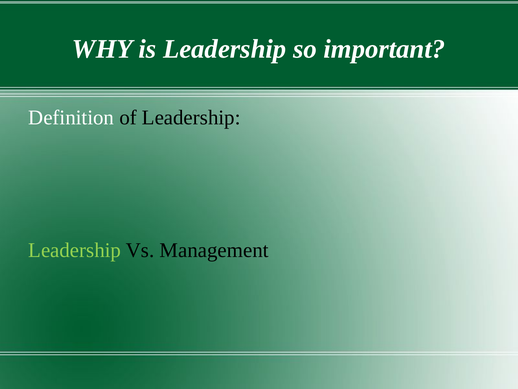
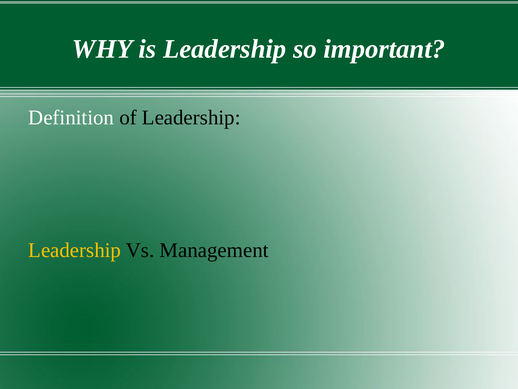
Leadership at (75, 250) colour: light green -> yellow
